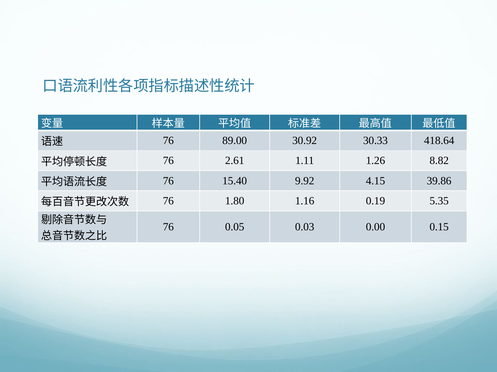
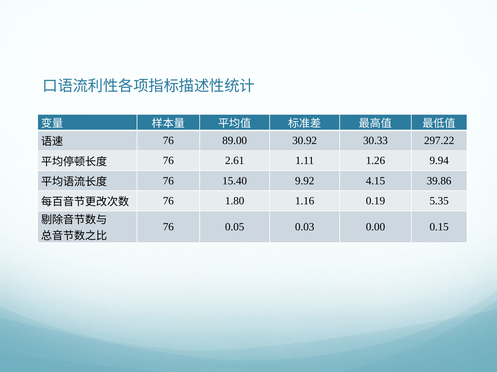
418.64: 418.64 -> 297.22
8.82: 8.82 -> 9.94
